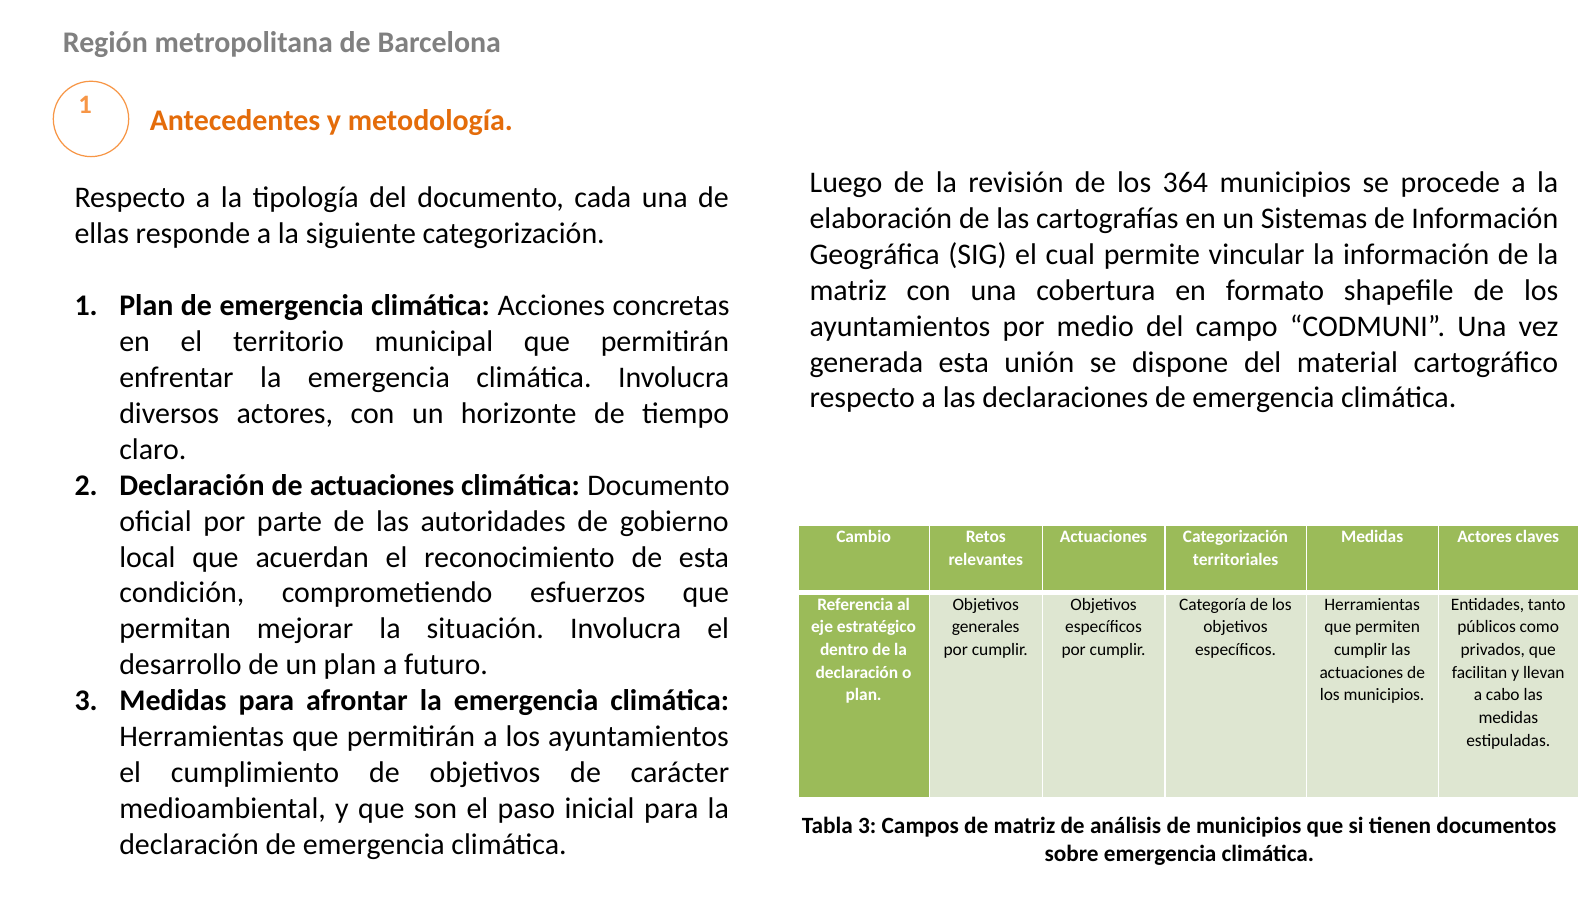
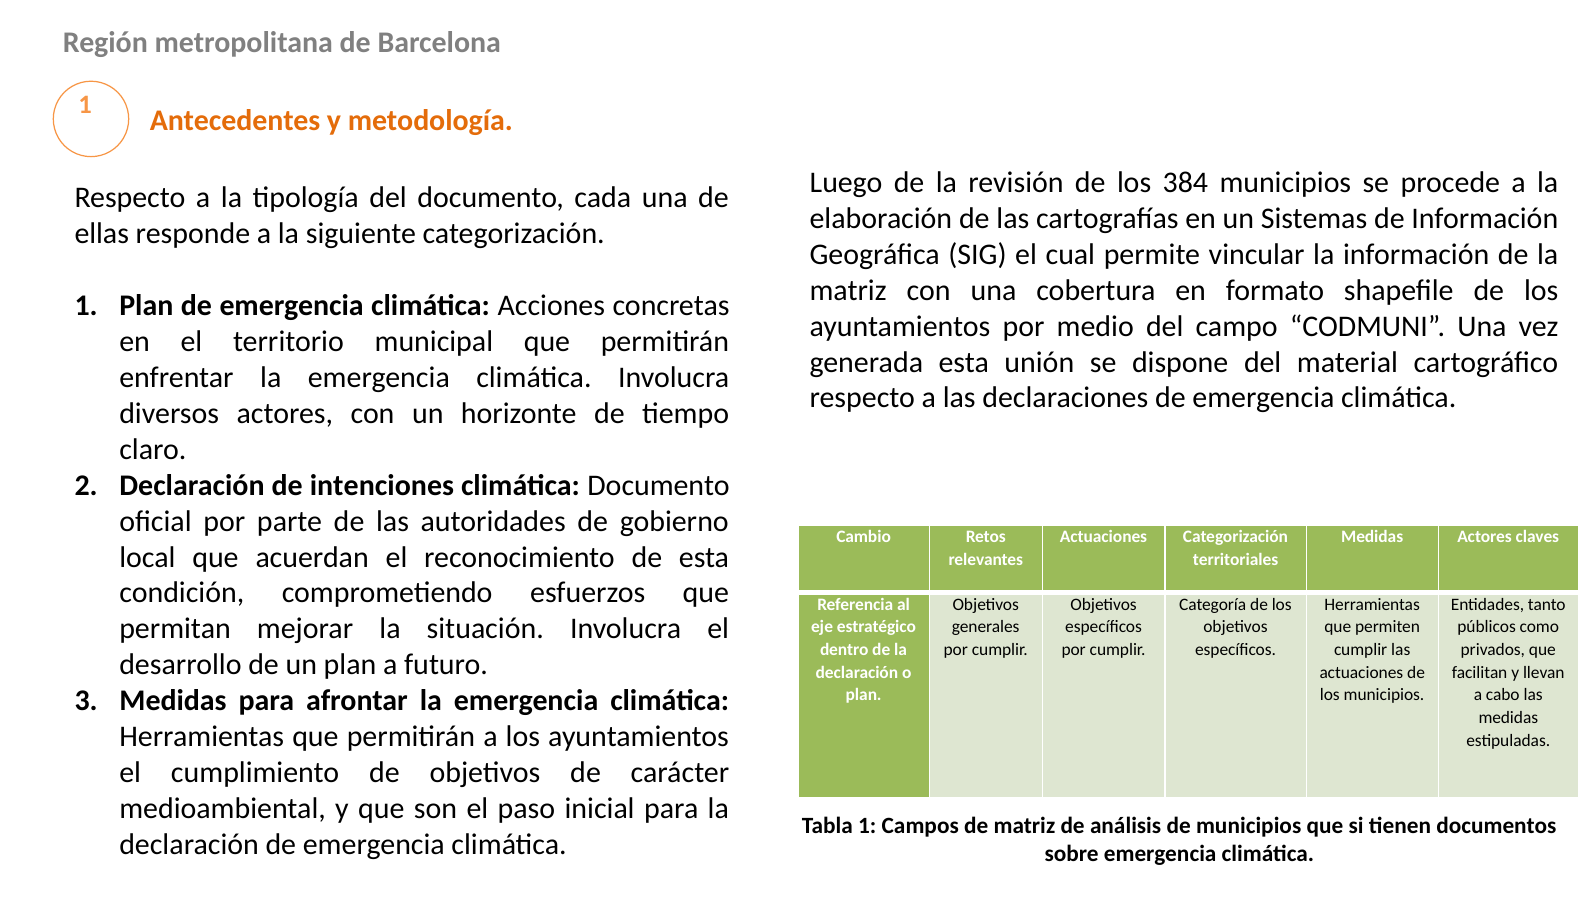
364: 364 -> 384
de actuaciones: actuaciones -> intenciones
Tabla 3: 3 -> 1
